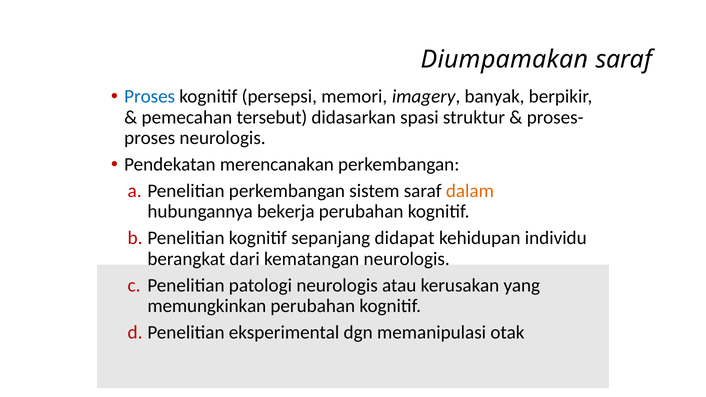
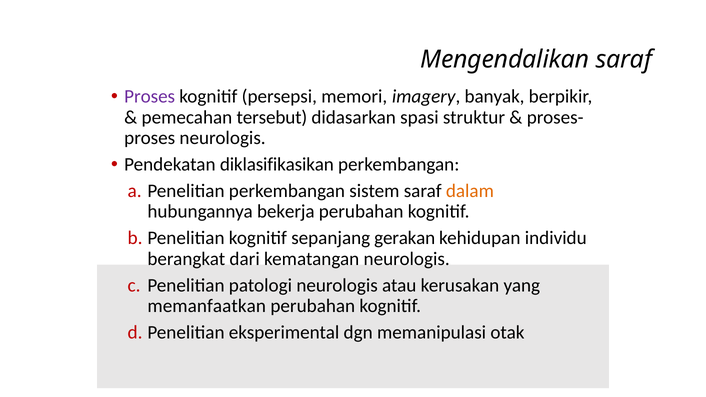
Diumpamakan: Diumpamakan -> Mengendalikan
Proses at (150, 97) colour: blue -> purple
merencanakan: merencanakan -> diklasifikasikan
didapat: didapat -> gerakan
memungkinkan: memungkinkan -> memanfaatkan
